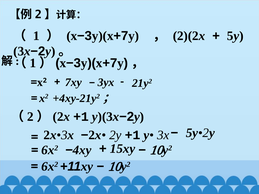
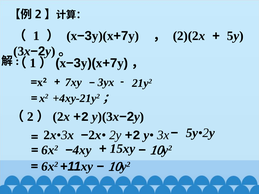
+1 at (81, 117): +1 -> +2
2y +1: +1 -> +2
